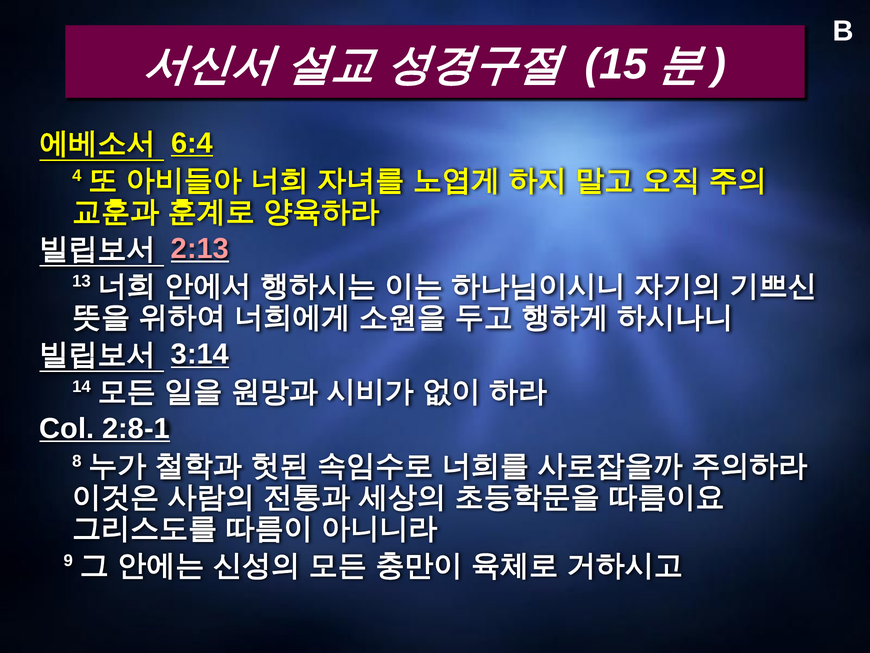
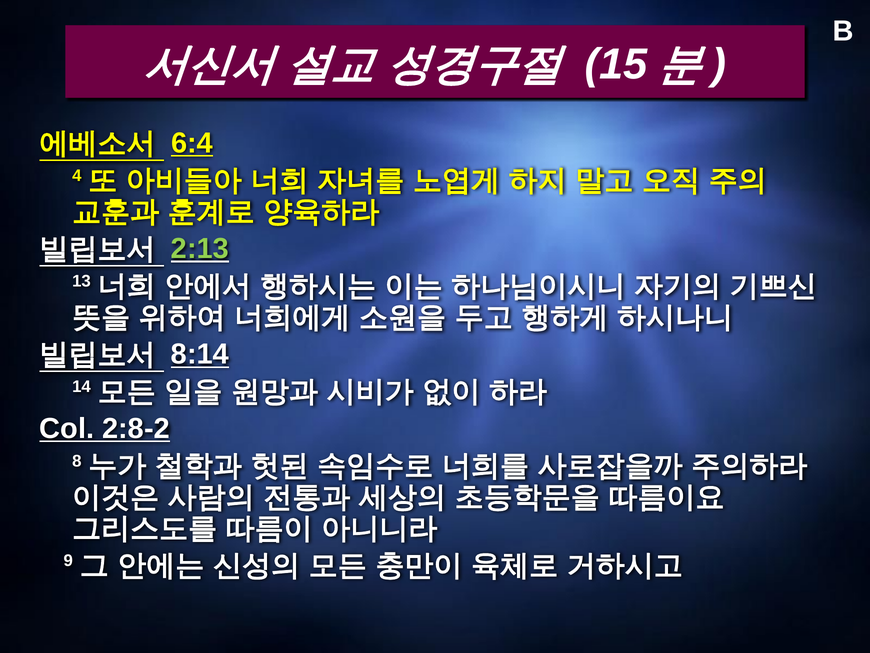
2:13 colour: pink -> light green
3:14: 3:14 -> 8:14
2:8-1: 2:8-1 -> 2:8-2
